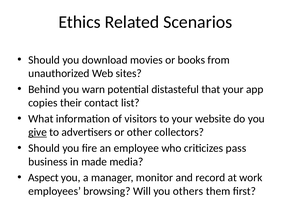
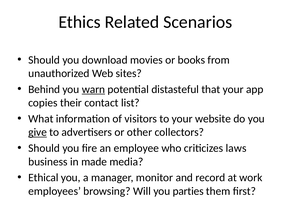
warn underline: none -> present
pass: pass -> laws
Aspect: Aspect -> Ethical
others: others -> parties
